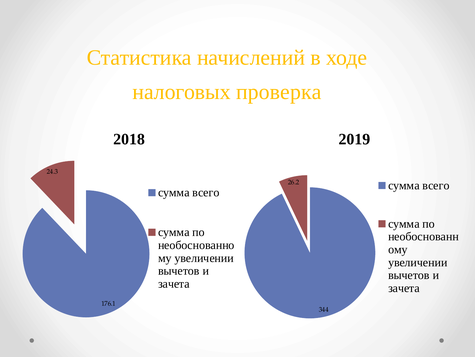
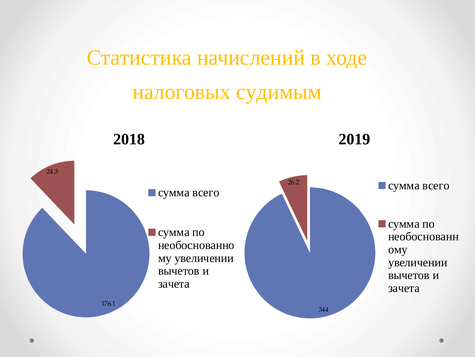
проверка: проверка -> судимым
